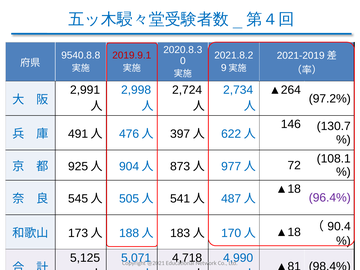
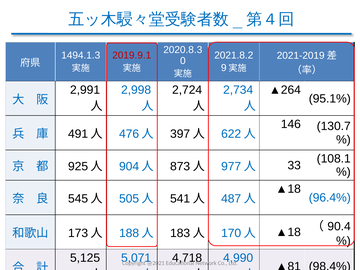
9540.8.8: 9540.8.8 -> 1494.1.3
97.2%: 97.2% -> 95.1%
72: 72 -> 33
96.4% colour: purple -> blue
